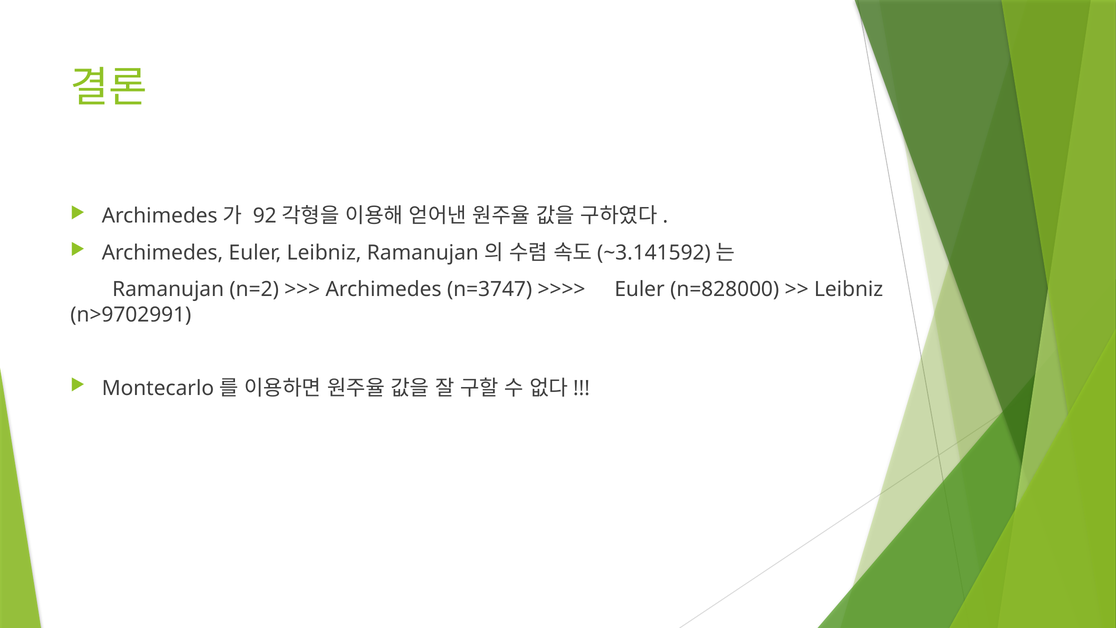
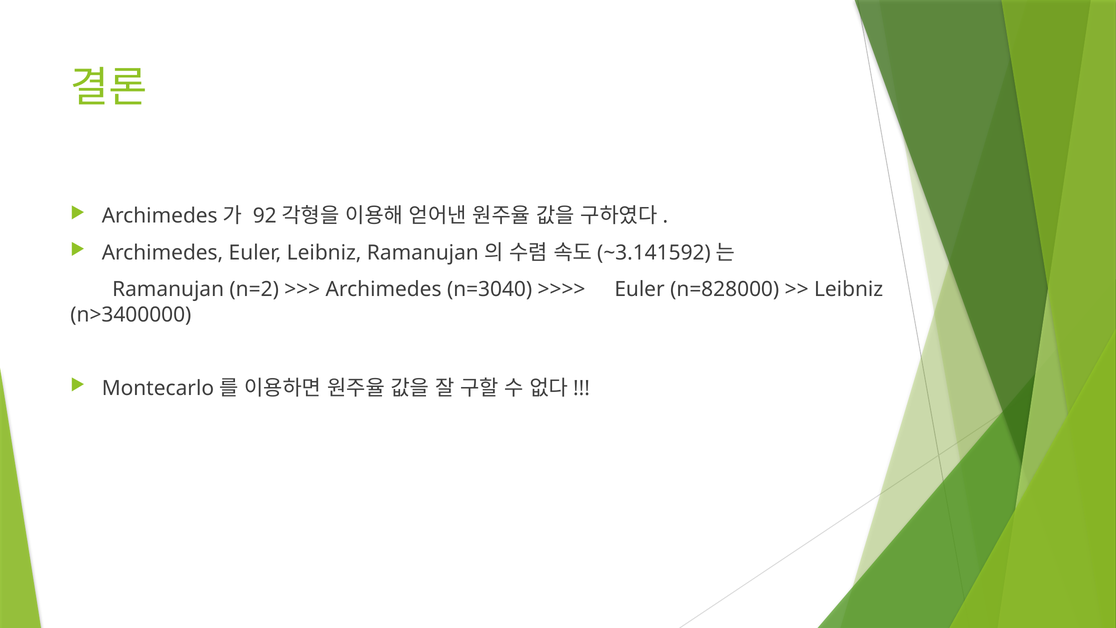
n=3747: n=3747 -> n=3040
n>9702991: n>9702991 -> n>3400000
